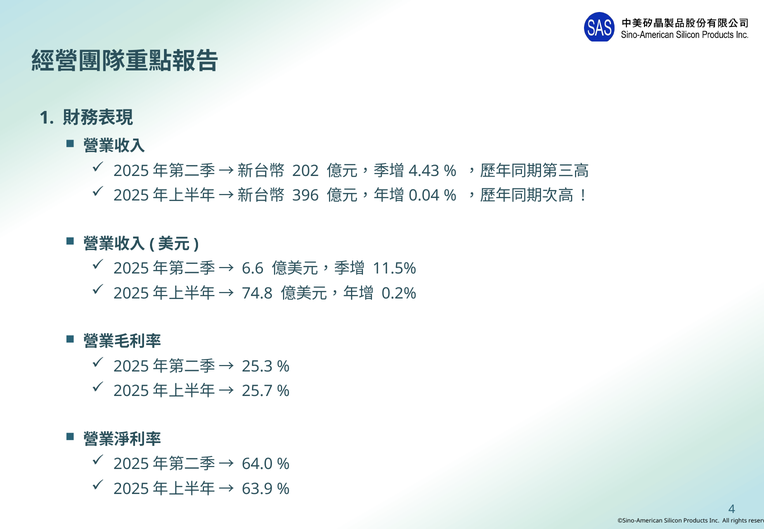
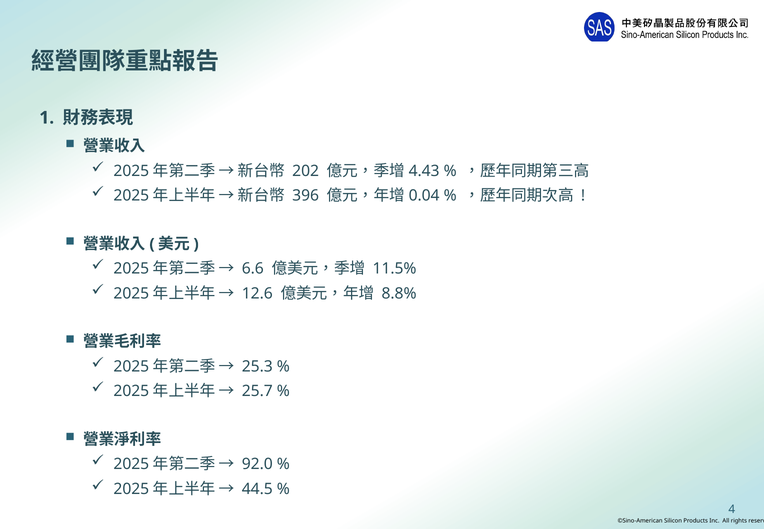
74.8: 74.8 -> 12.6
0.2%: 0.2% -> 8.8%
64.0: 64.0 -> 92.0
63.9: 63.9 -> 44.5
